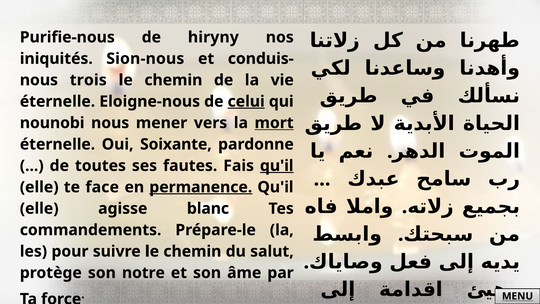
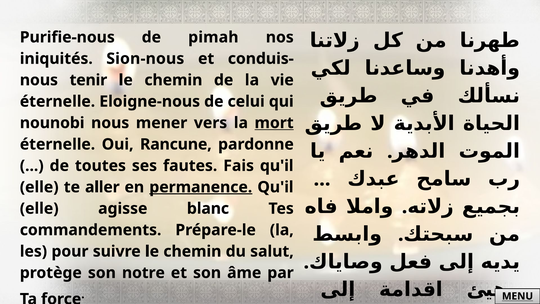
hiryny: hiryny -> pimah
trois: trois -> tenir
celui underline: present -> none
Soixante: Soixante -> Rancune
qu'il at (277, 166) underline: present -> none
face: face -> aller
